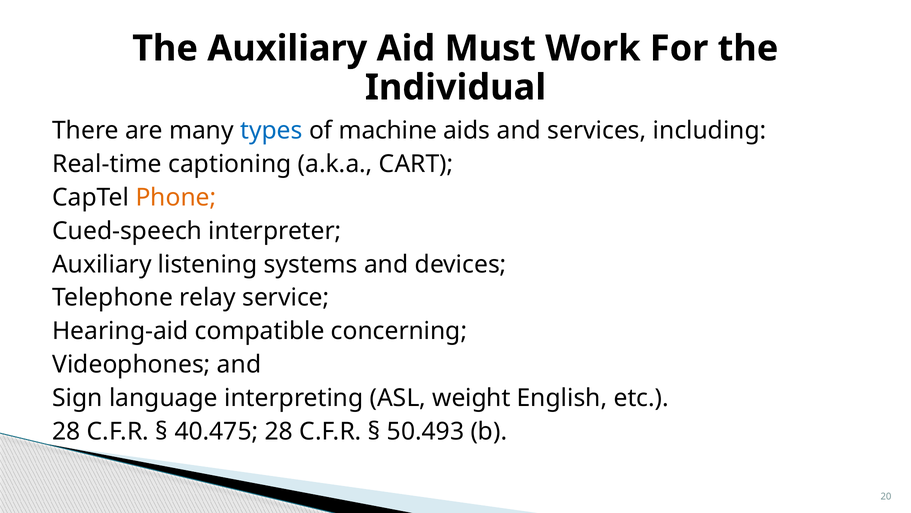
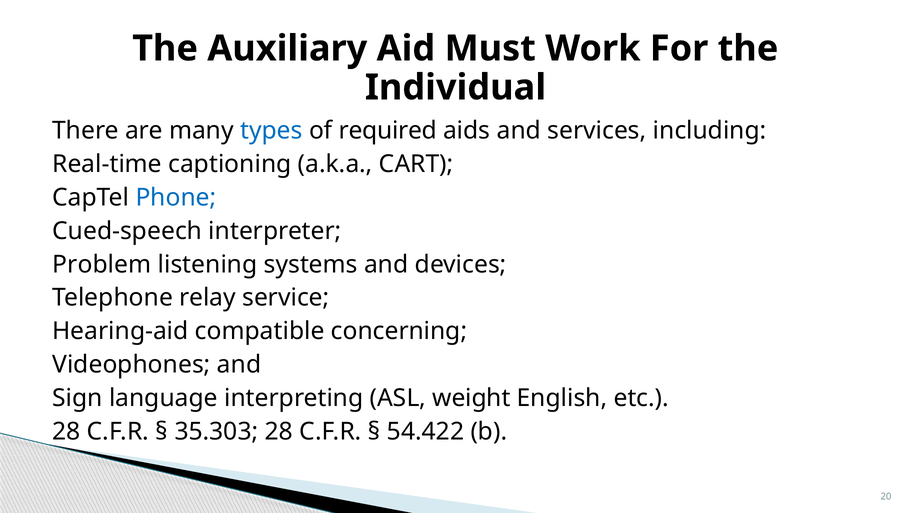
machine: machine -> required
Phone colour: orange -> blue
Auxiliary at (102, 264): Auxiliary -> Problem
40.475: 40.475 -> 35.303
50.493: 50.493 -> 54.422
